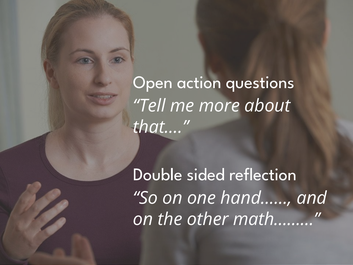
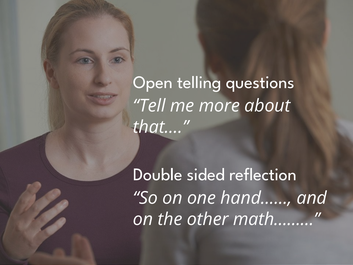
action: action -> telling
